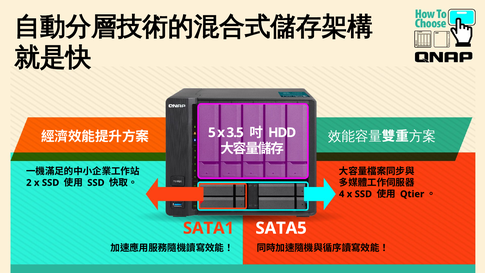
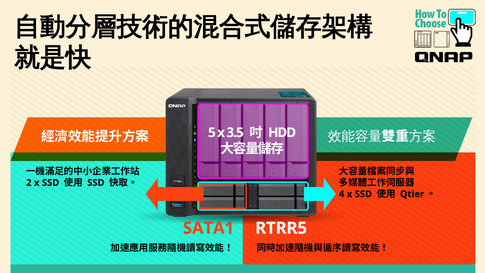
SATA5: SATA5 -> RTRR5
